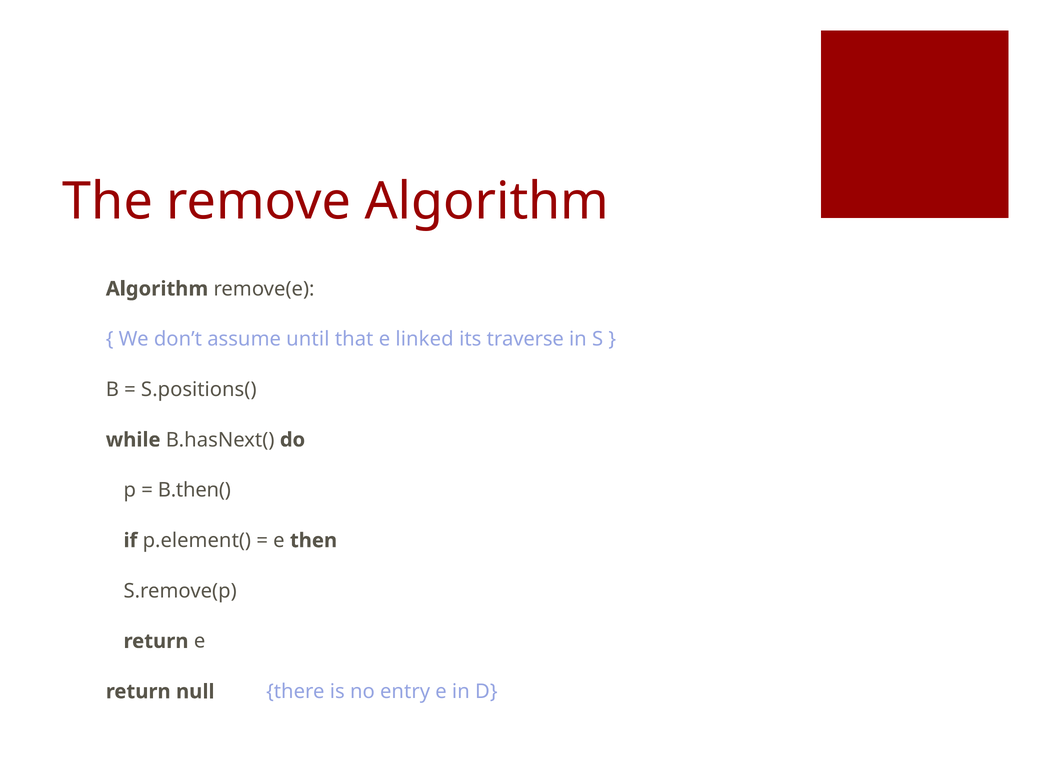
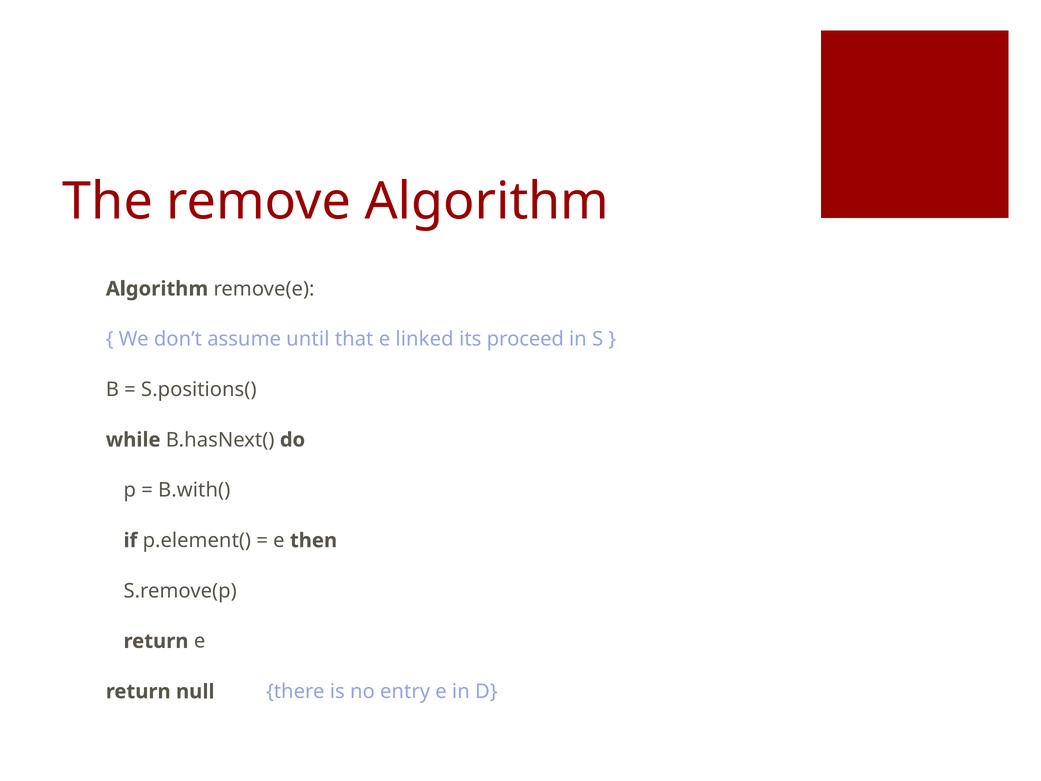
traverse: traverse -> proceed
B.then(: B.then( -> B.with(
